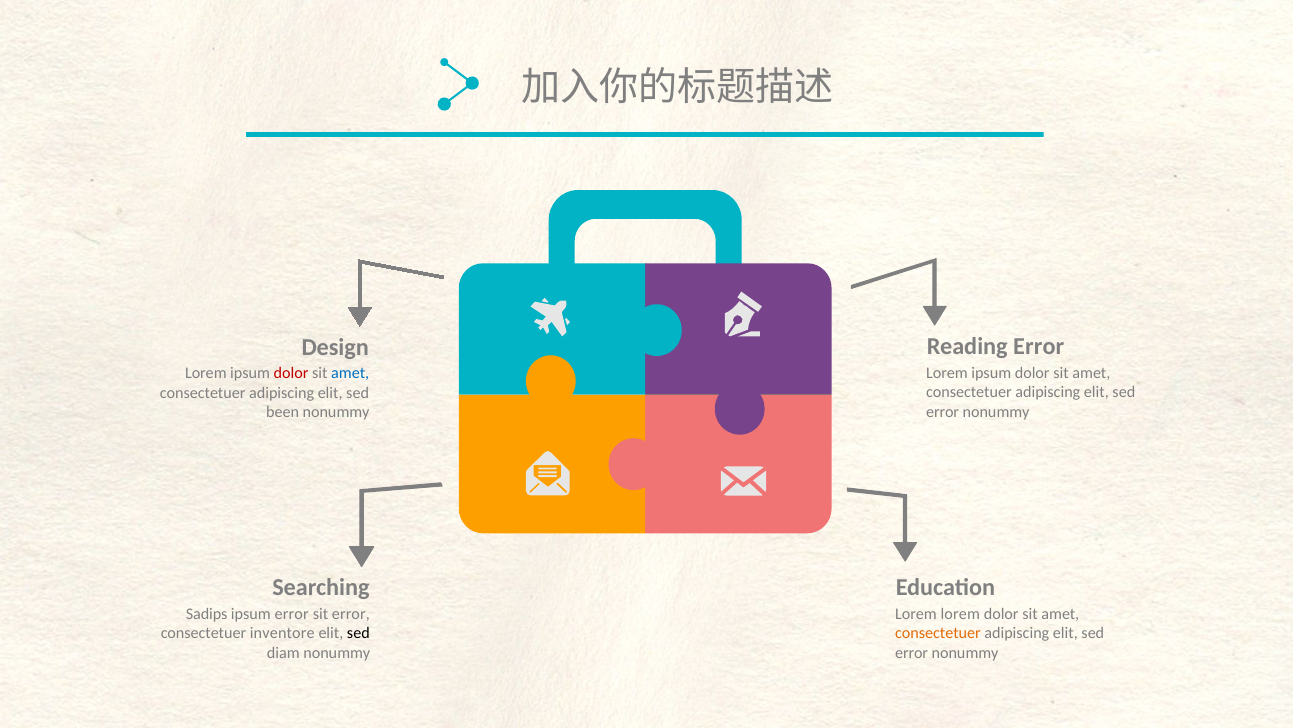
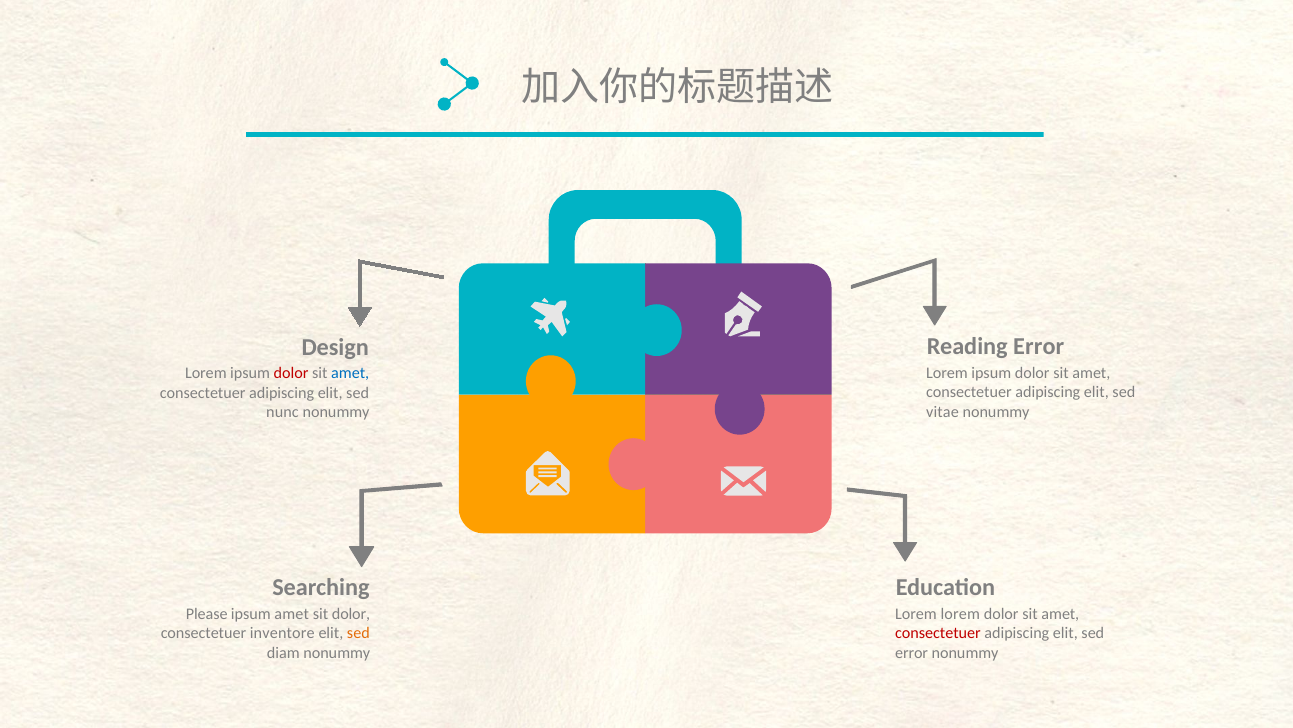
error at (943, 411): error -> vitae
been: been -> nunc
Sadips: Sadips -> Please
ipsum error: error -> amet
sit error: error -> dolor
sed at (358, 633) colour: black -> orange
consectetuer at (938, 633) colour: orange -> red
